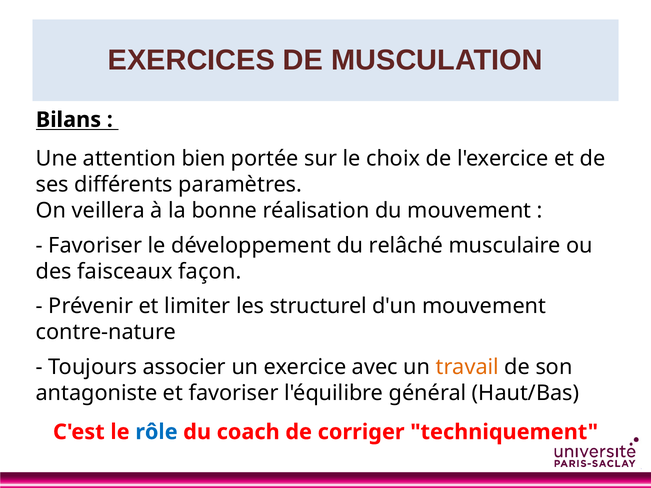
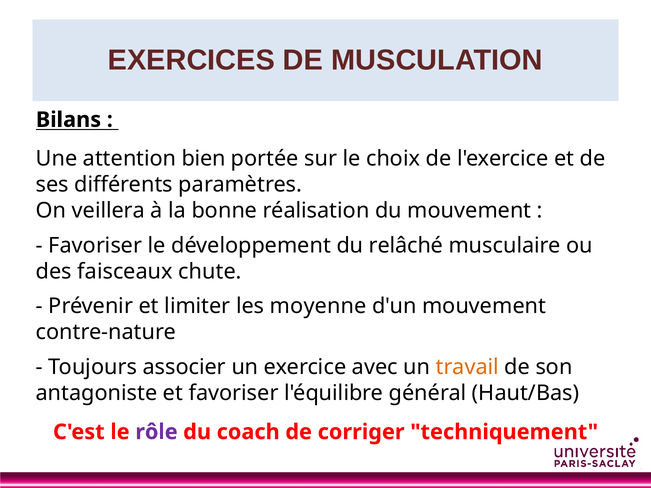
façon: façon -> chute
structurel: structurel -> moyenne
rôle colour: blue -> purple
